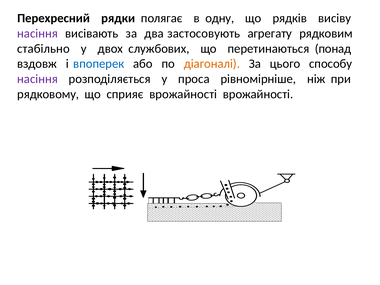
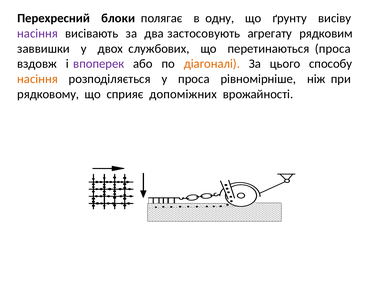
рядки: рядки -> блоки
рядків: рядків -> ґрунту
стабільно: стабільно -> заввишки
перетинаються понад: понад -> проса
впоперек colour: blue -> purple
насіння at (37, 79) colour: purple -> orange
сприяє врожайності: врожайності -> допоміжних
